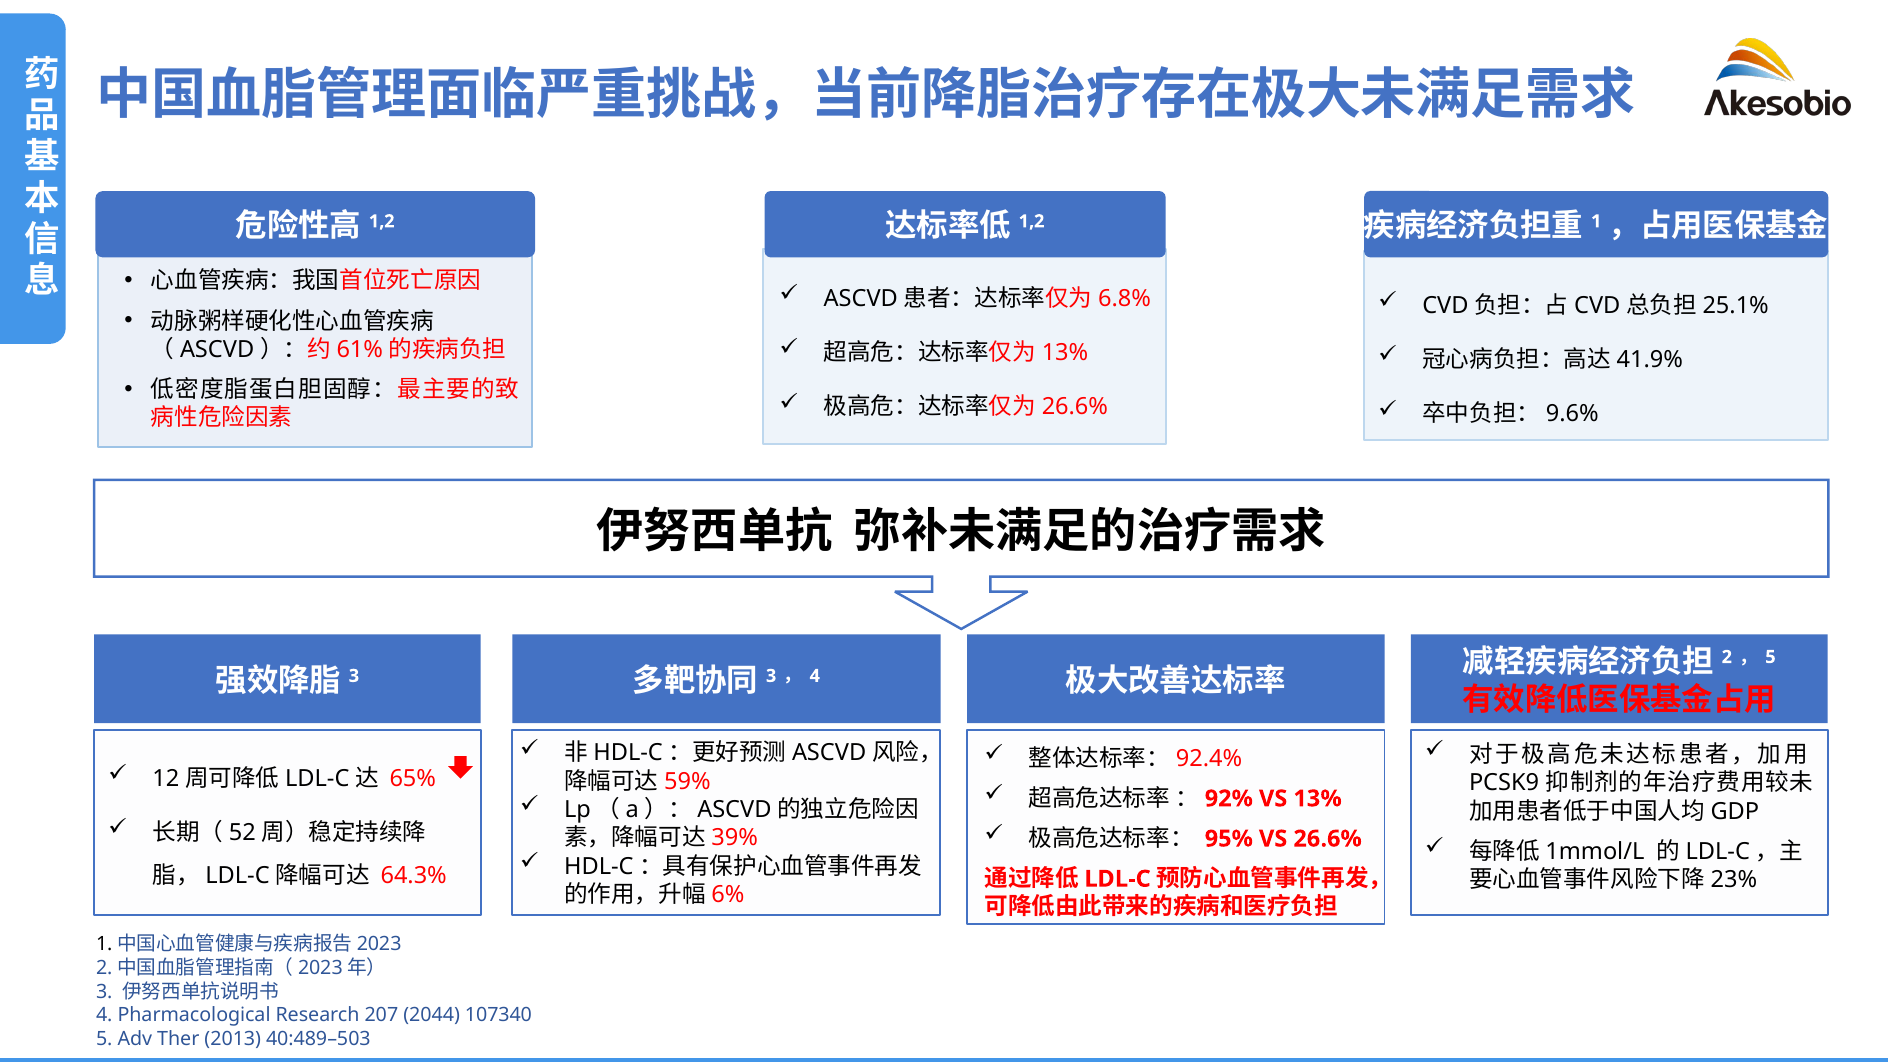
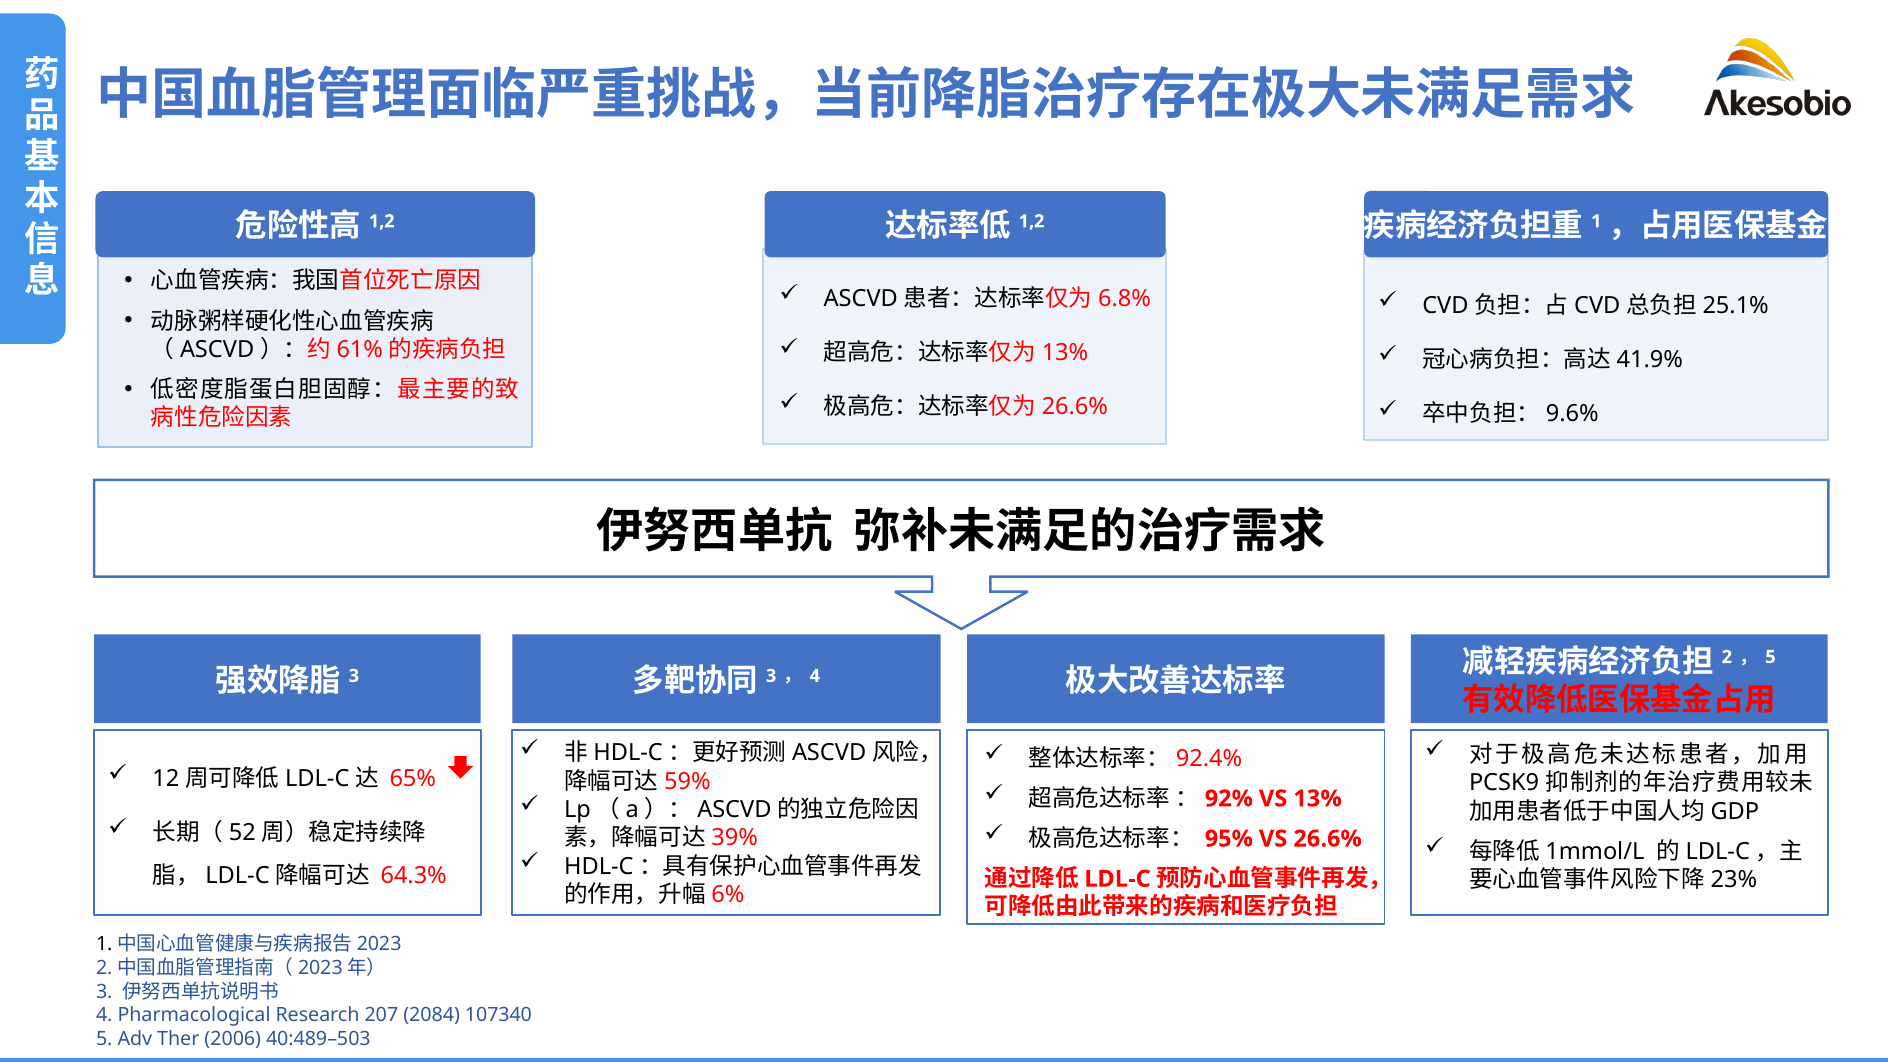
2044: 2044 -> 2084
2013: 2013 -> 2006
